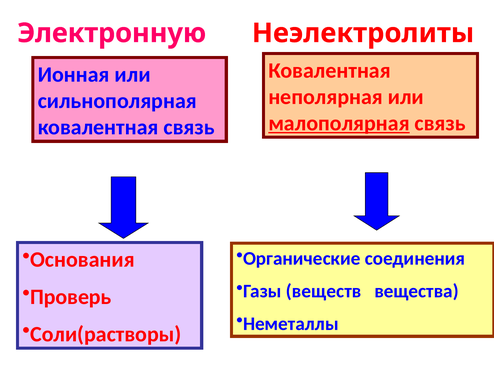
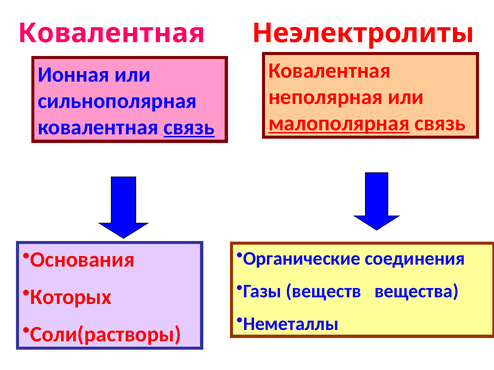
Электронную at (112, 33): Электронную -> Ковалентная
связь at (189, 127) underline: none -> present
Проверь: Проверь -> Которых
